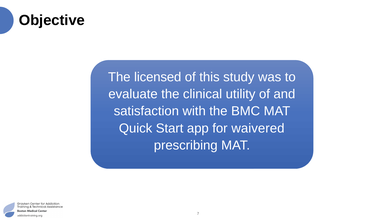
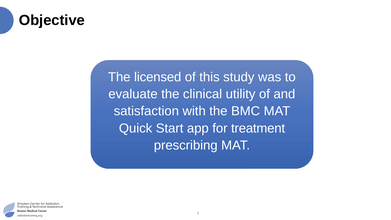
waivered: waivered -> treatment
